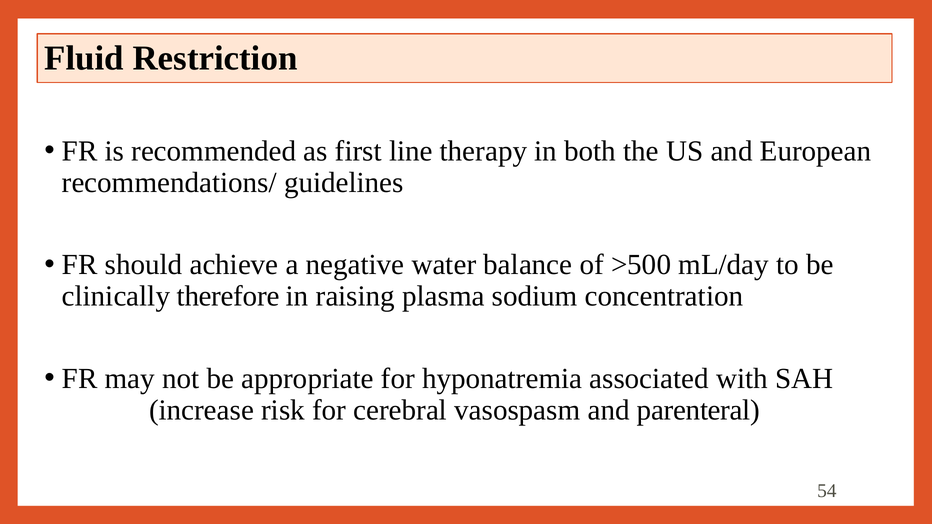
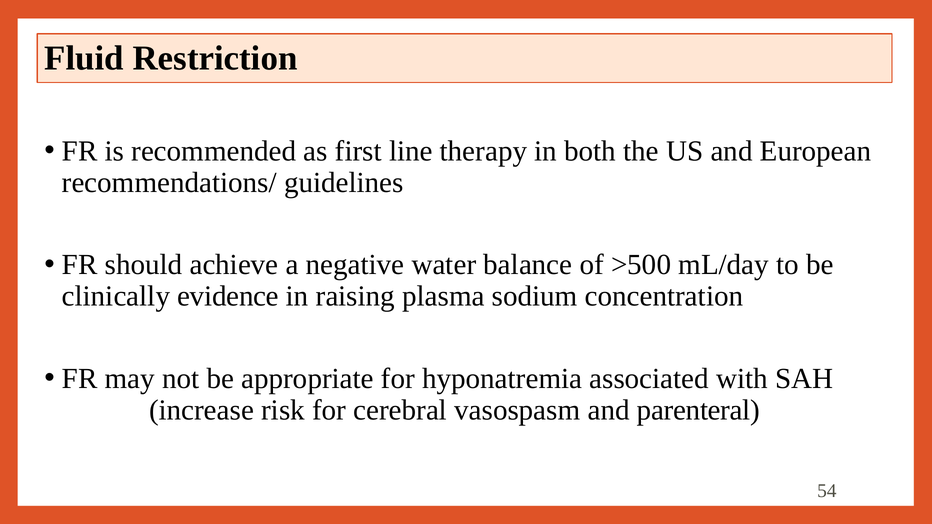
therefore: therefore -> evidence
